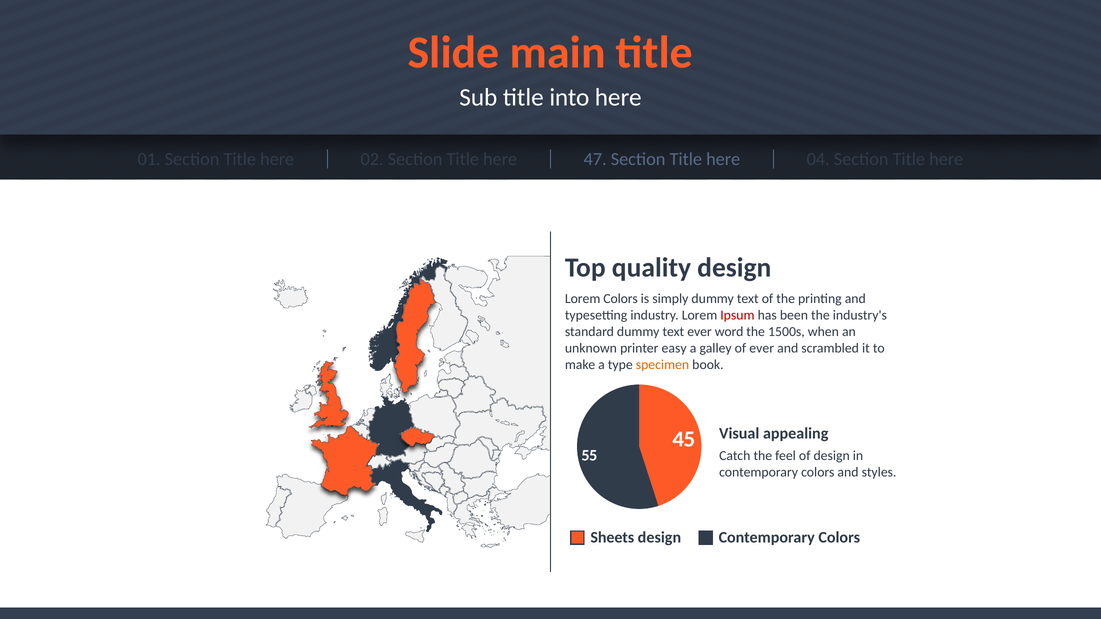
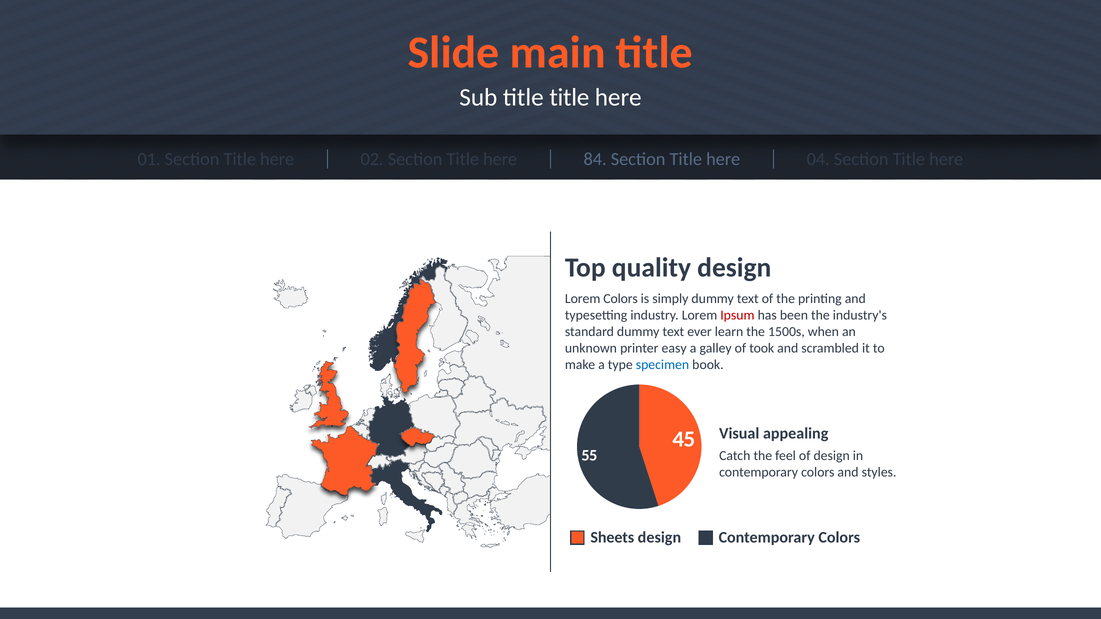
title into: into -> title
47: 47 -> 84
word: word -> learn
of ever: ever -> took
specimen colour: orange -> blue
